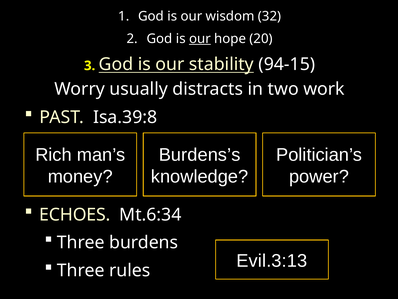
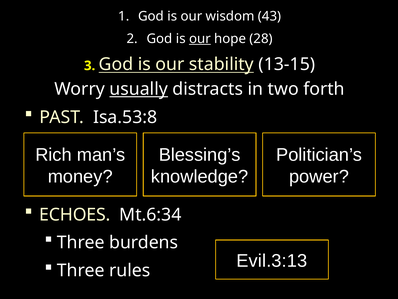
32: 32 -> 43
20: 20 -> 28
94-15: 94-15 -> 13-15
usually underline: none -> present
work: work -> forth
Isa.39:8: Isa.39:8 -> Isa.53:8
Burdens’s: Burdens’s -> Blessing’s
